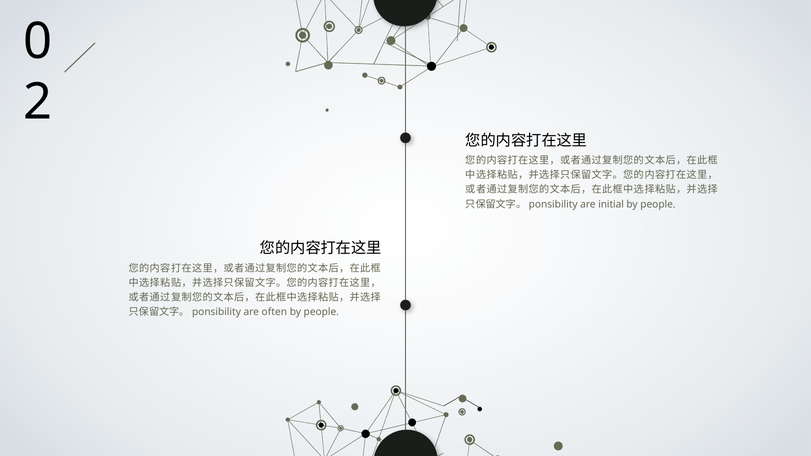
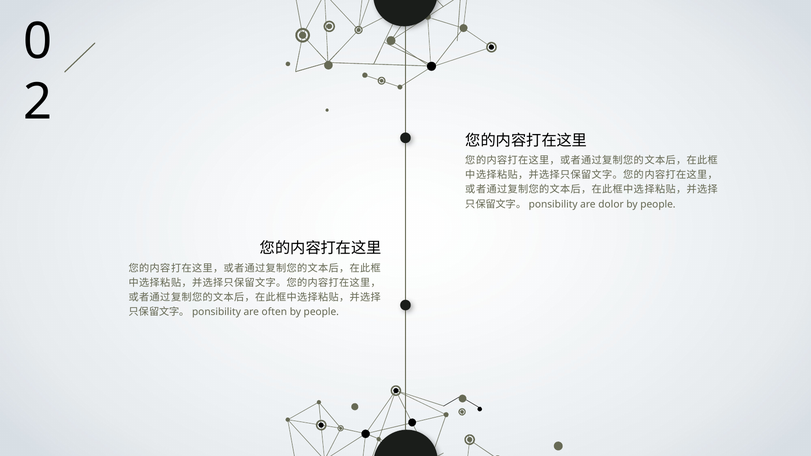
initial: initial -> dolor
